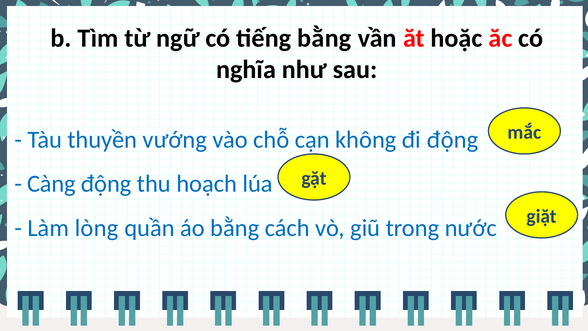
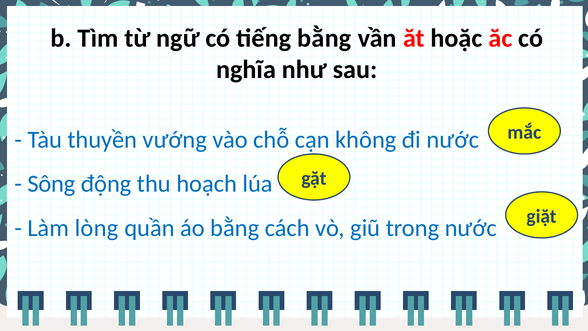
đi động: động -> nước
Càng: Càng -> Sông
